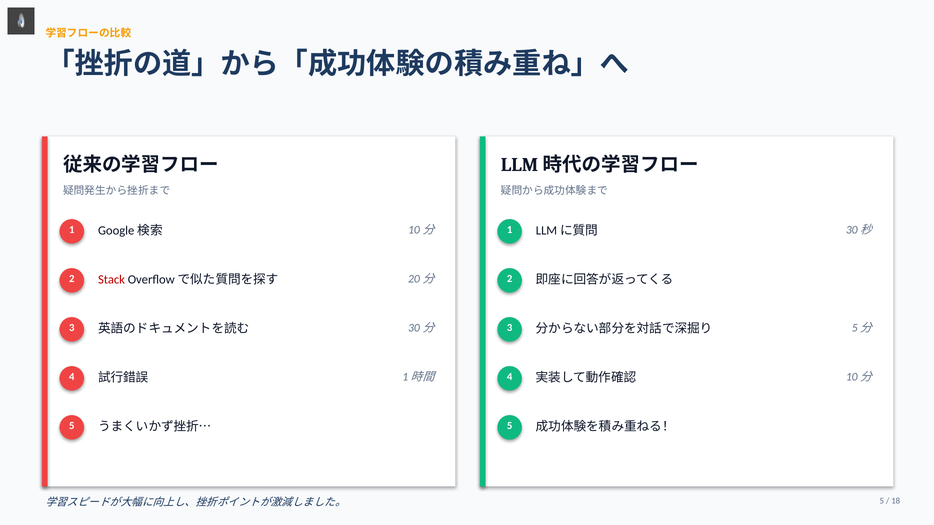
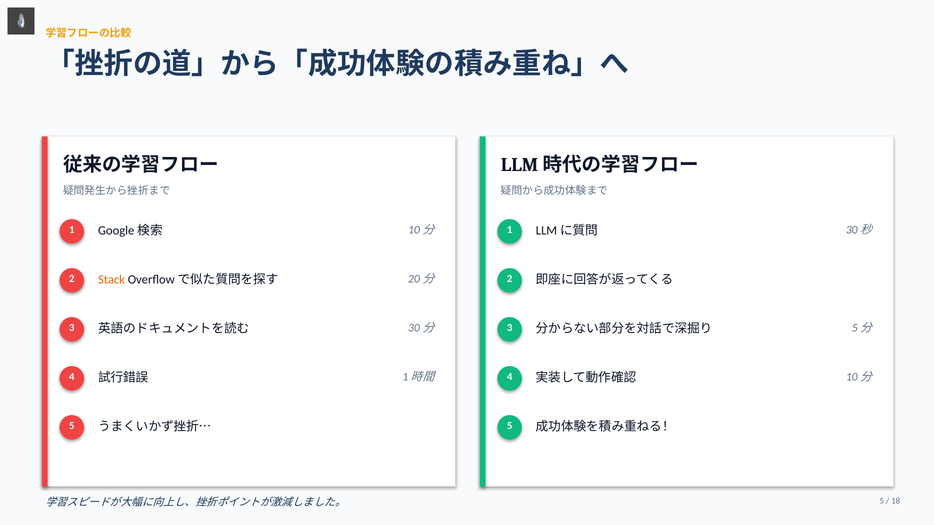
Stack colour: red -> orange
